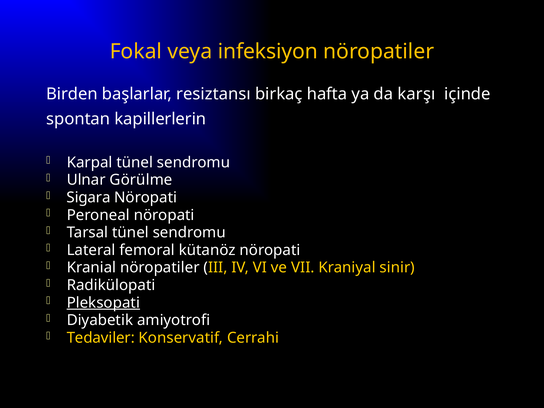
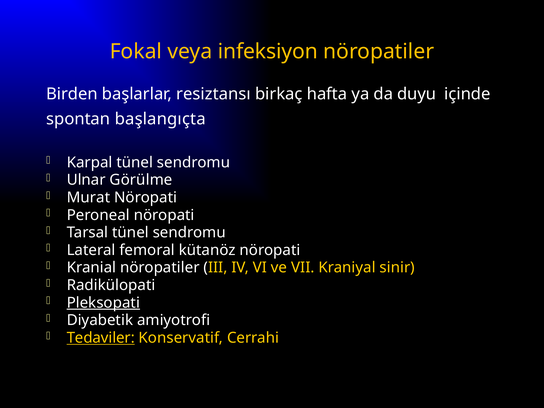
karşı: karşı -> duyu
kapillerlerin: kapillerlerin -> başlangıçta
Sigara: Sigara -> Murat
Tedaviler underline: none -> present
